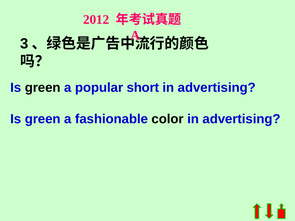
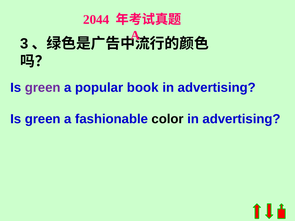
2012: 2012 -> 2044
green at (43, 88) colour: black -> purple
short: short -> book
